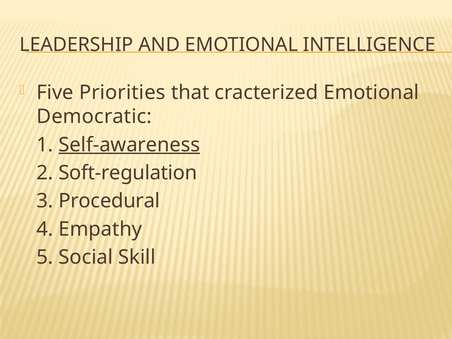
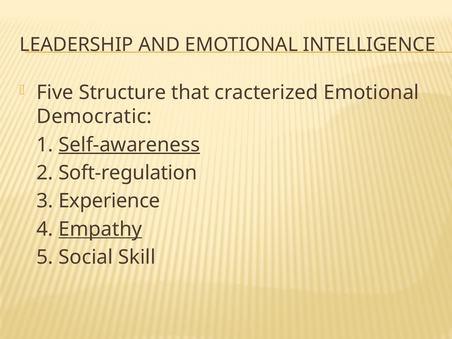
Priorities: Priorities -> Structure
Procedural: Procedural -> Experience
Empathy underline: none -> present
